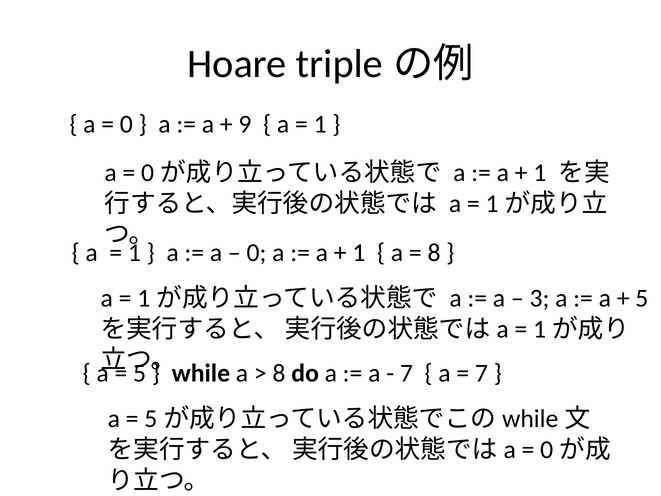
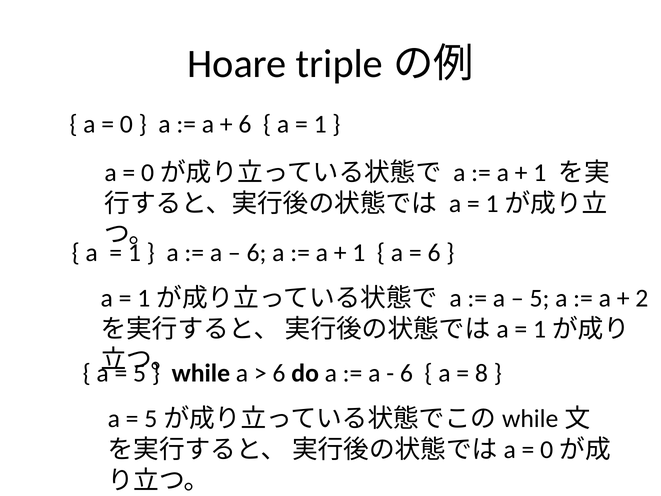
9 at (245, 124): 9 -> 6
0 at (257, 253): 0 -> 6
8 at (434, 253): 8 -> 6
3 at (539, 298): 3 -> 5
5 at (642, 298): 5 -> 2
8 at (279, 373): 8 -> 6
7 at (406, 373): 7 -> 6
7 at (481, 373): 7 -> 8
